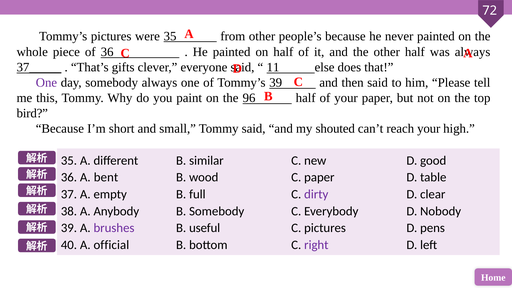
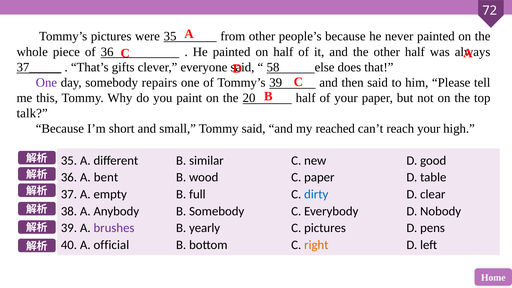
11: 11 -> 58
somebody always: always -> repairs
96: 96 -> 20
bird: bird -> talk
shouted: shouted -> reached
dirty colour: purple -> blue
useful: useful -> yearly
right colour: purple -> orange
